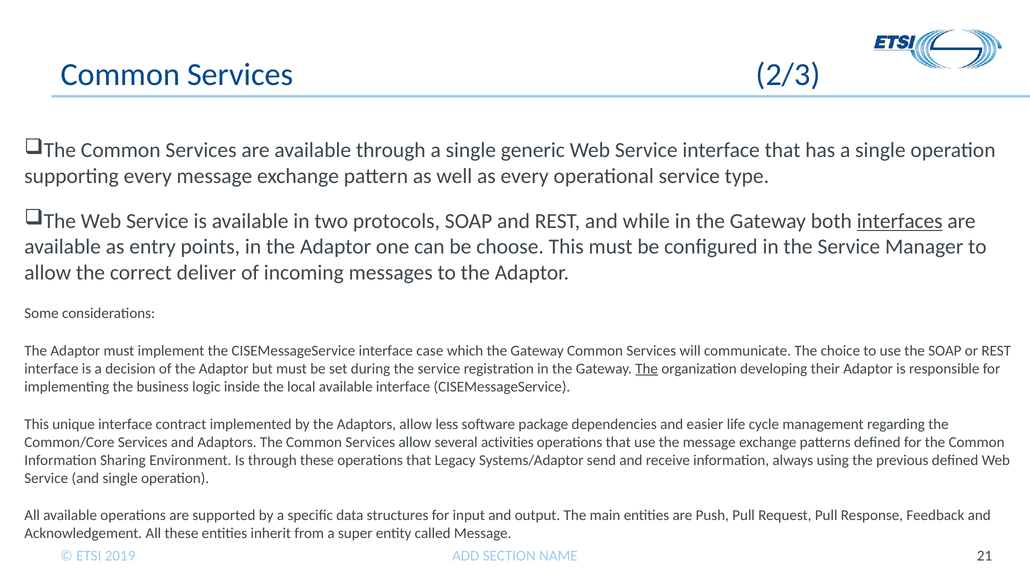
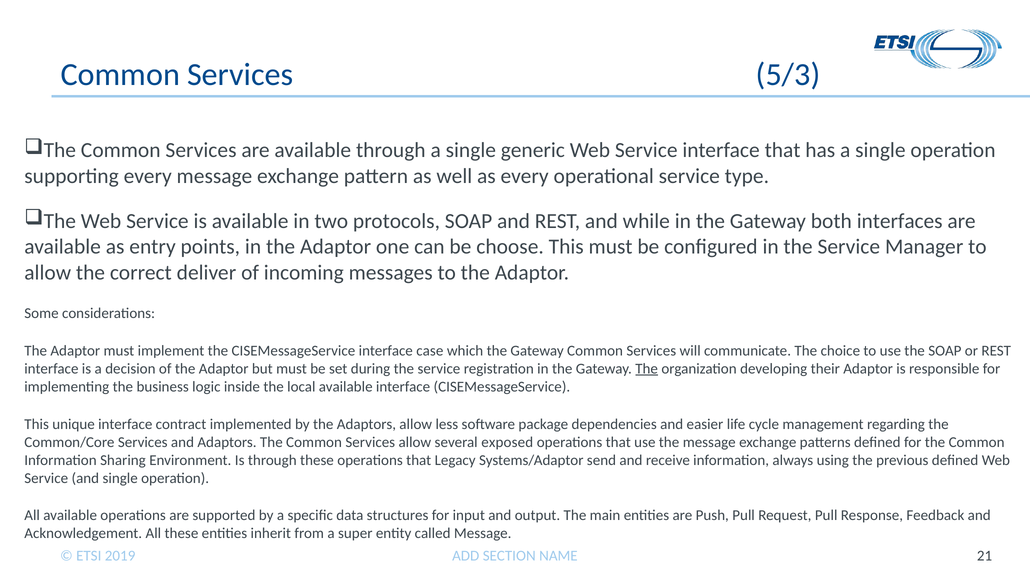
2/3: 2/3 -> 5/3
interfaces underline: present -> none
activities: activities -> exposed
